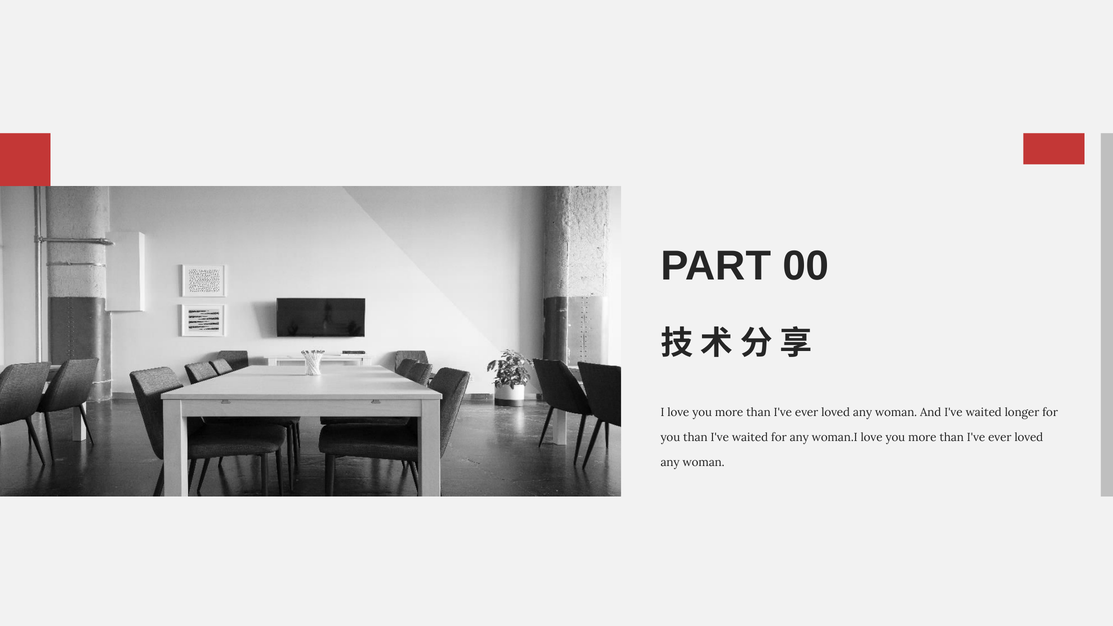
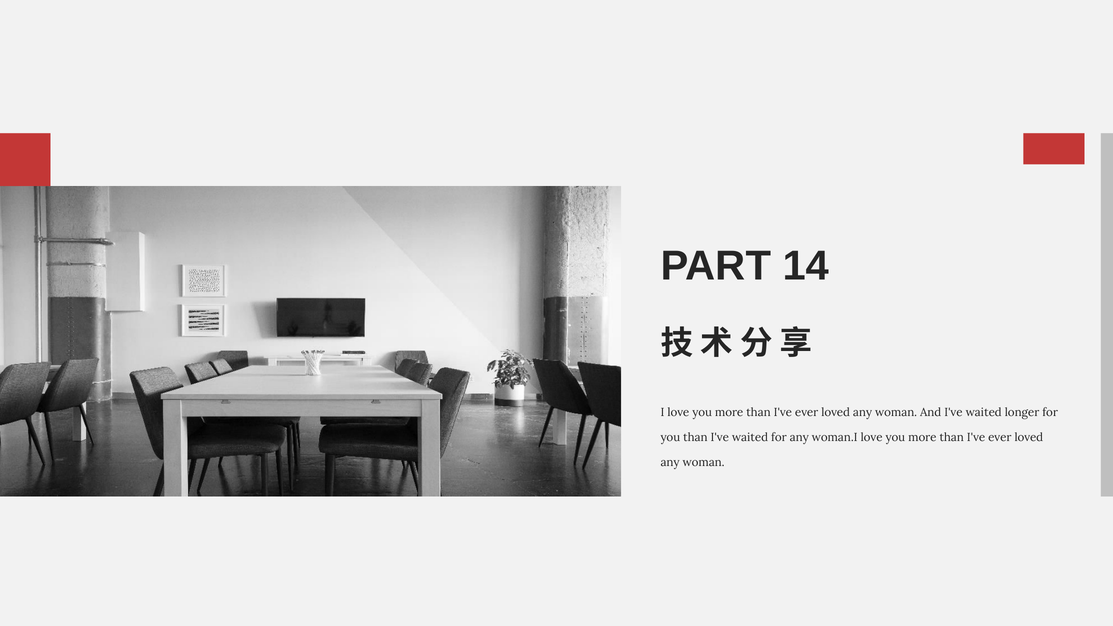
00: 00 -> 14
